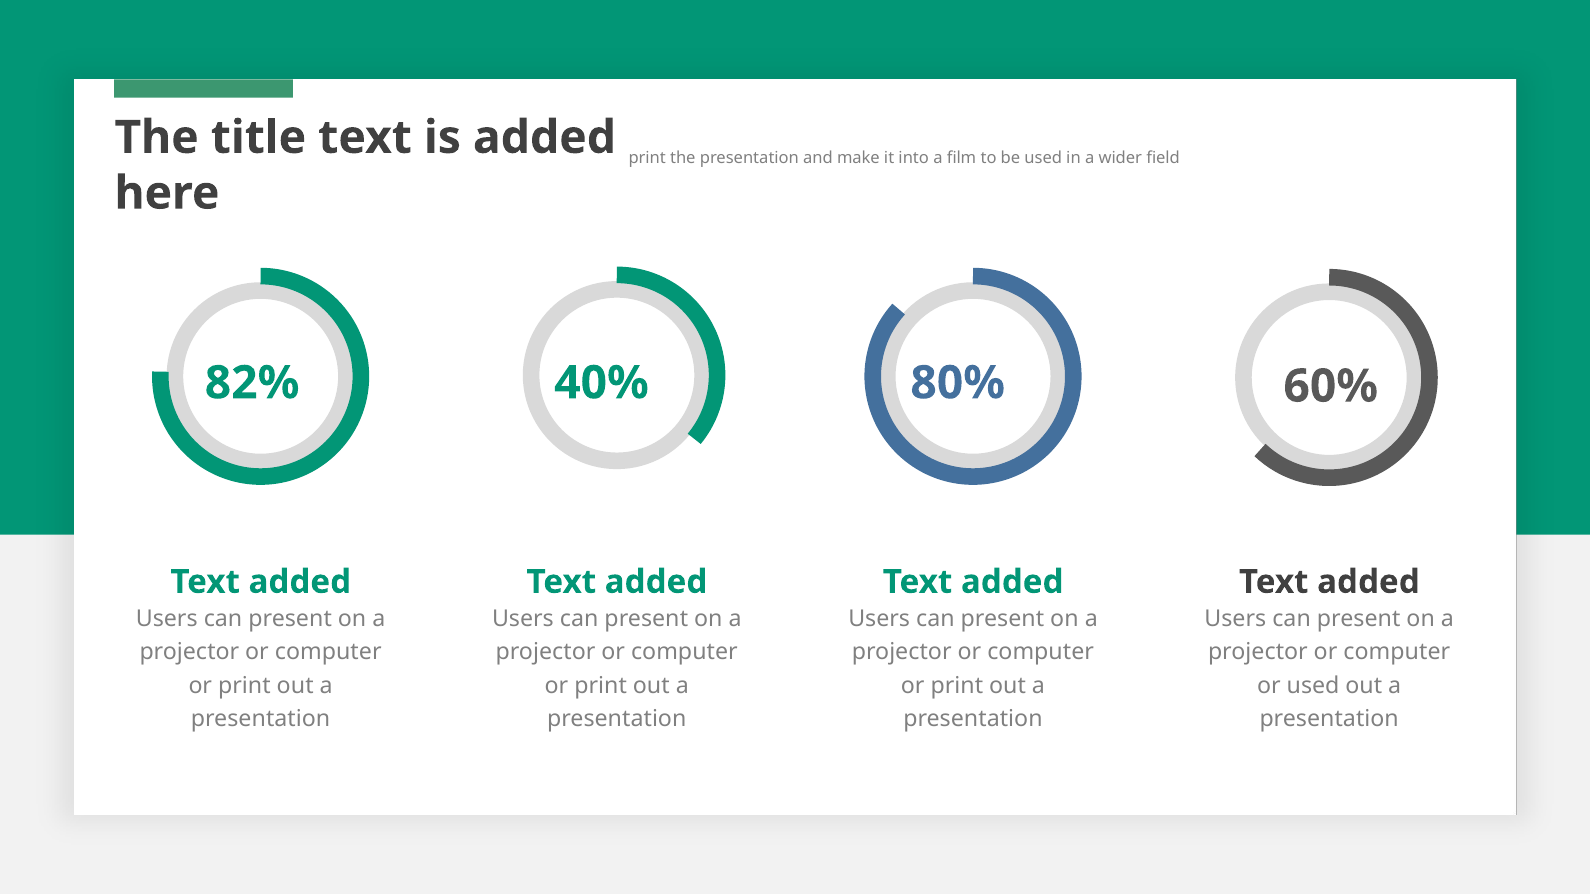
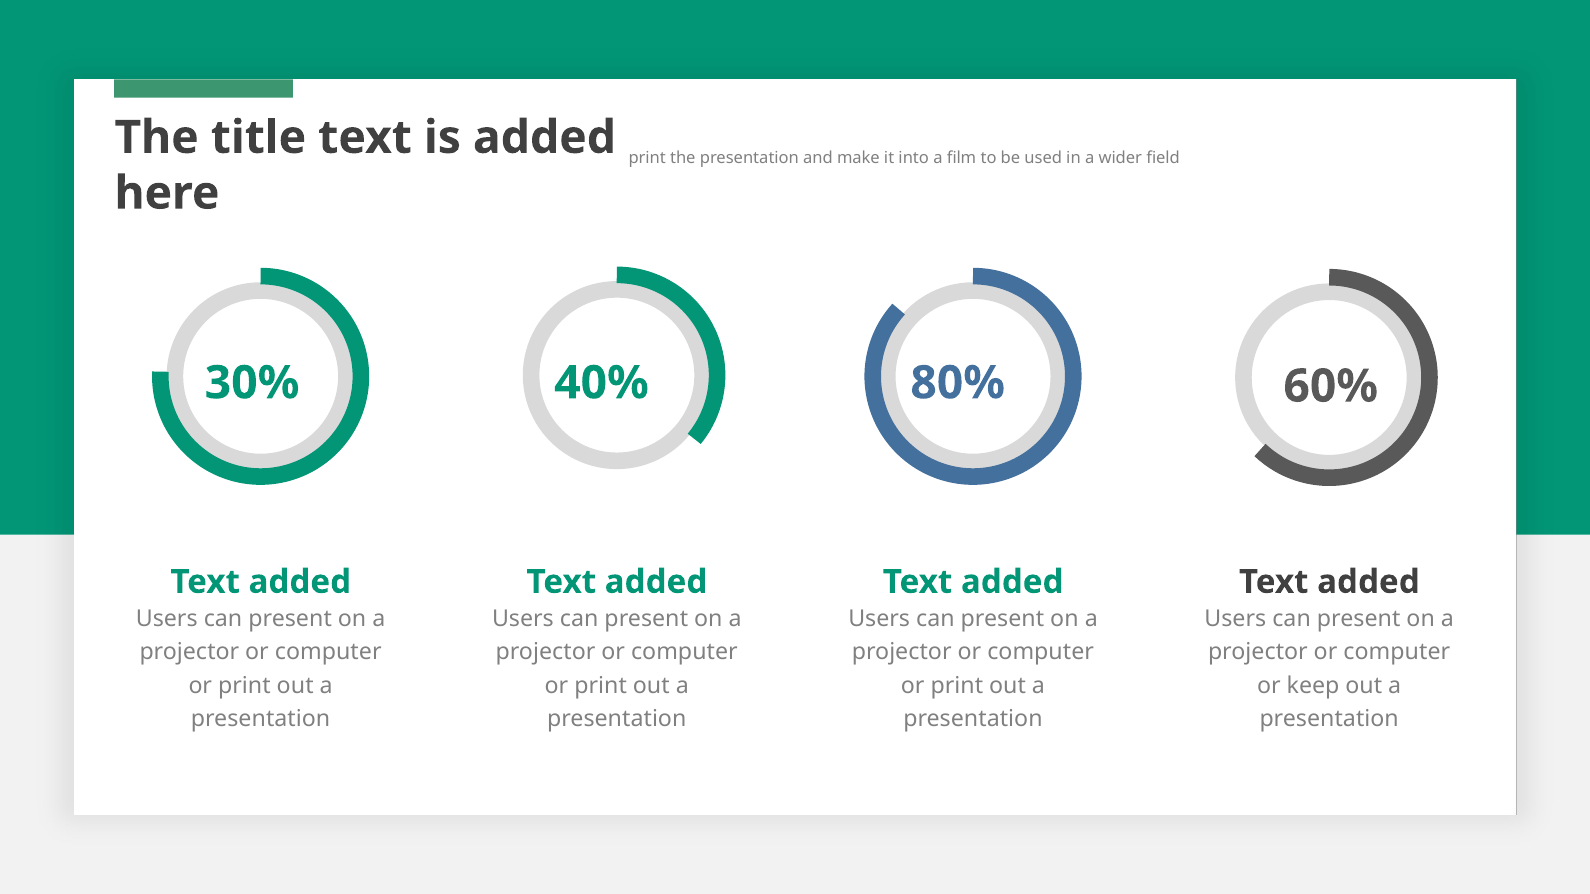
82%: 82% -> 30%
or used: used -> keep
